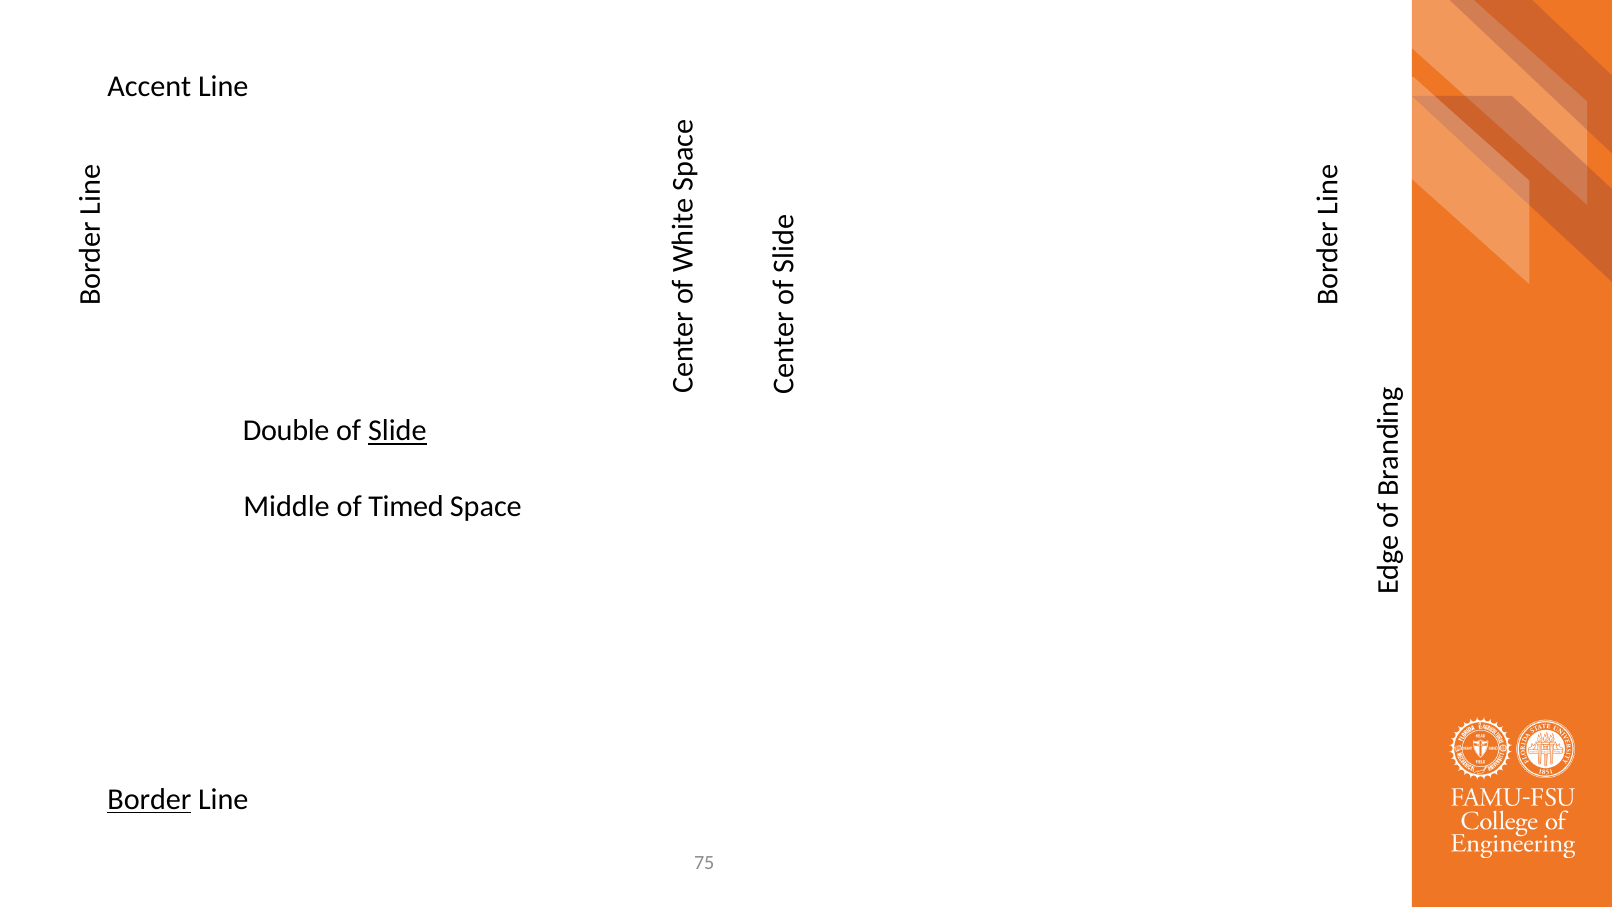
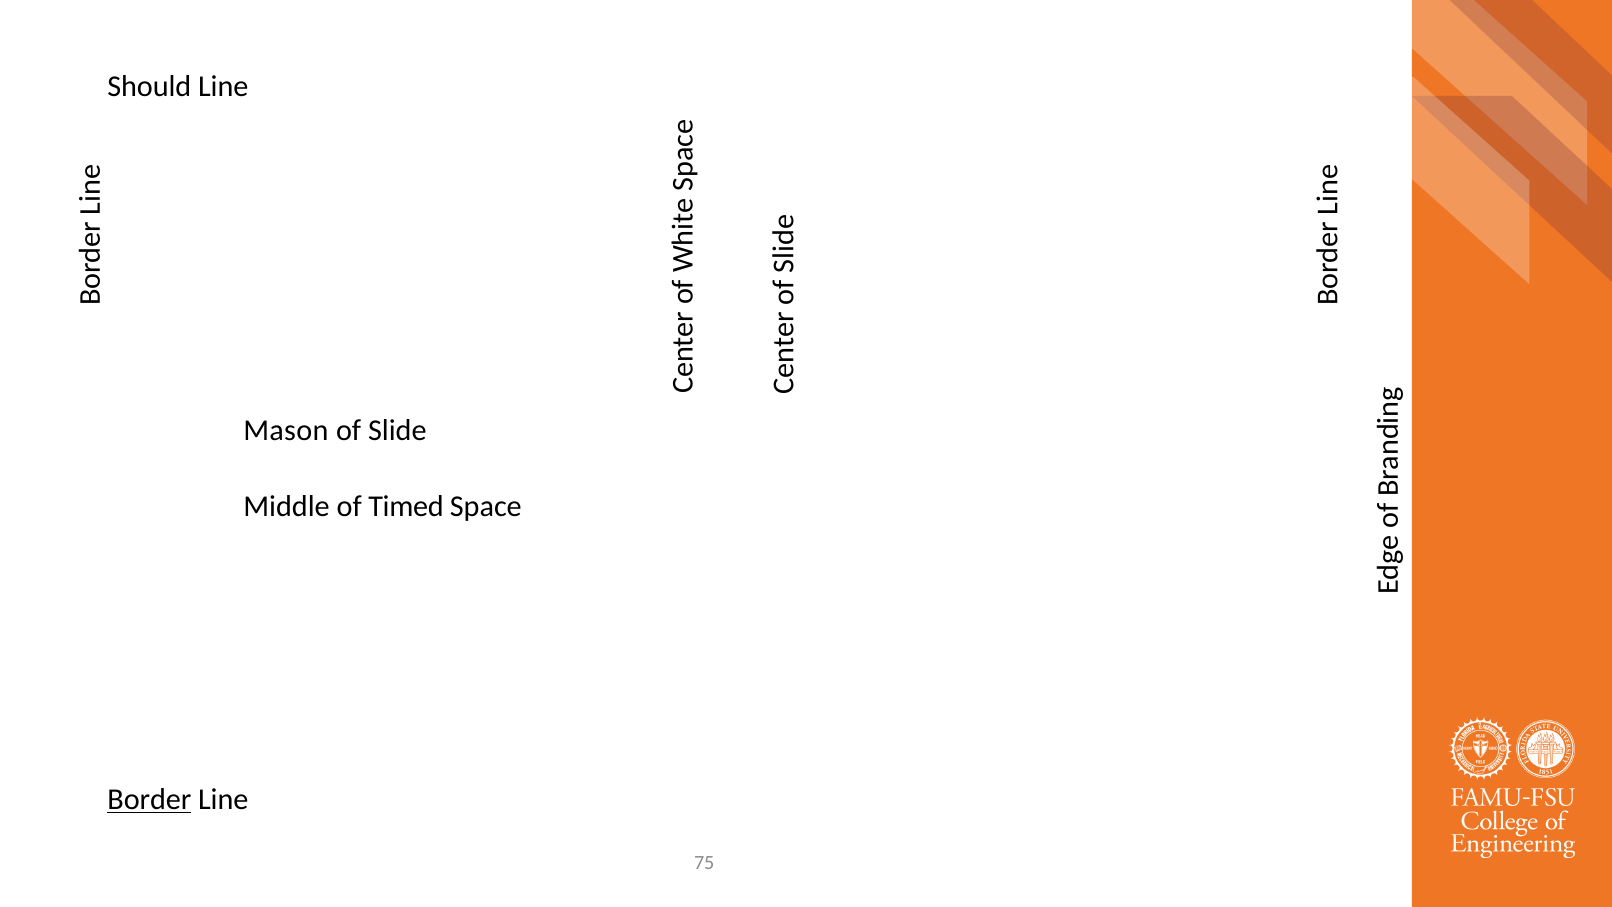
Accent: Accent -> Should
Double: Double -> Mason
Slide underline: present -> none
